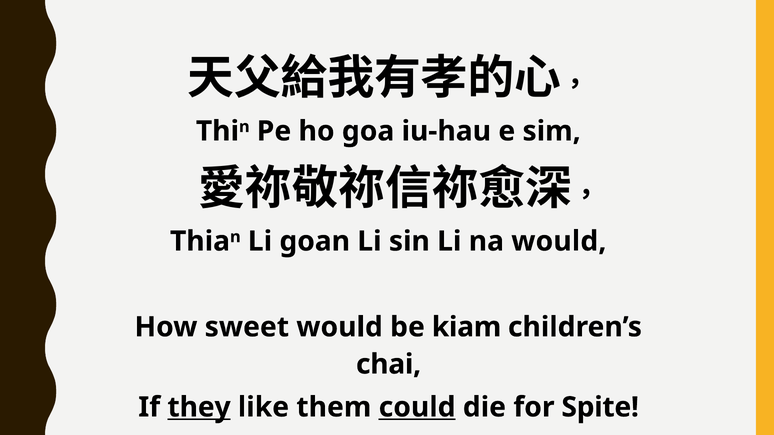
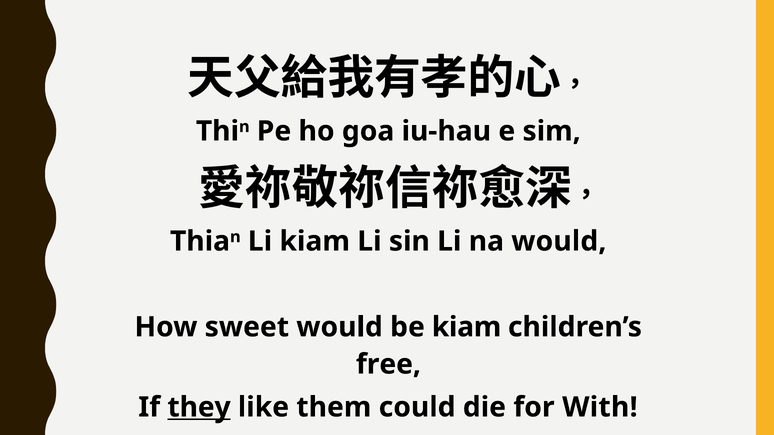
Li goan: goan -> kiam
chai: chai -> free
could underline: present -> none
Spite: Spite -> With
